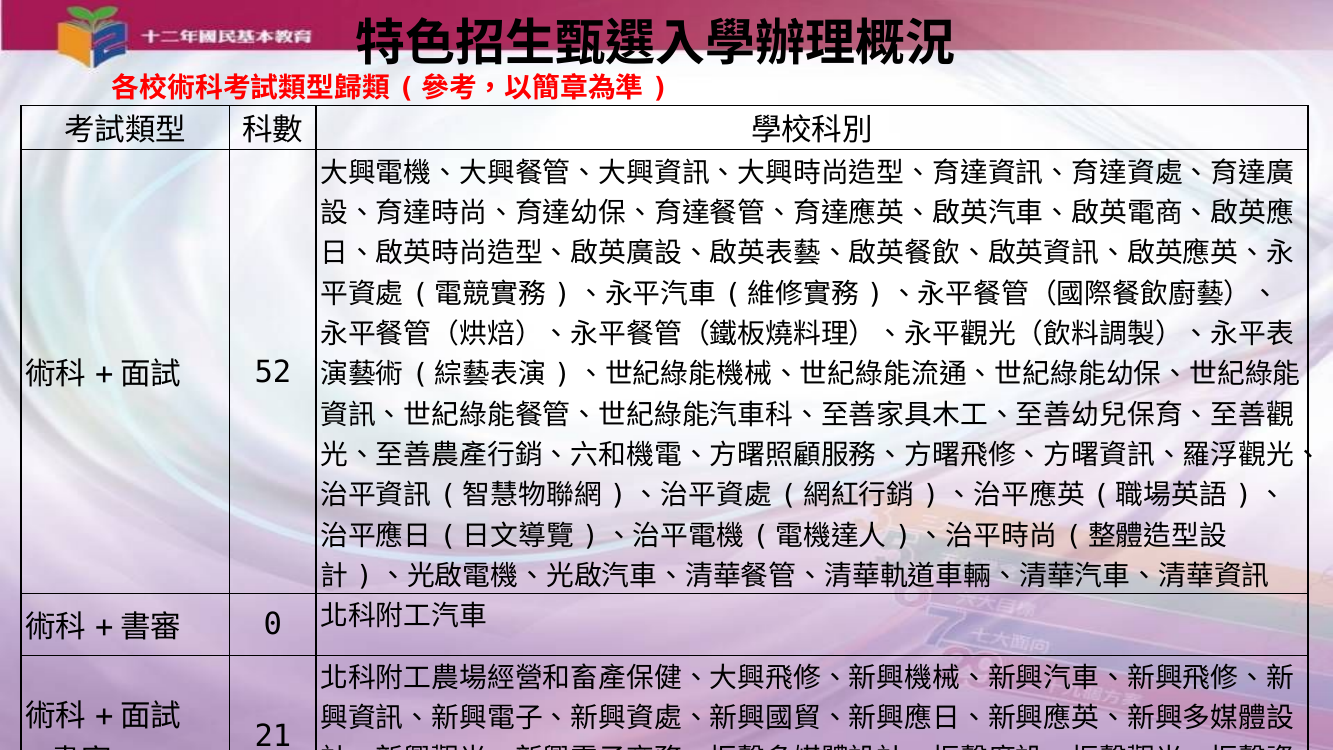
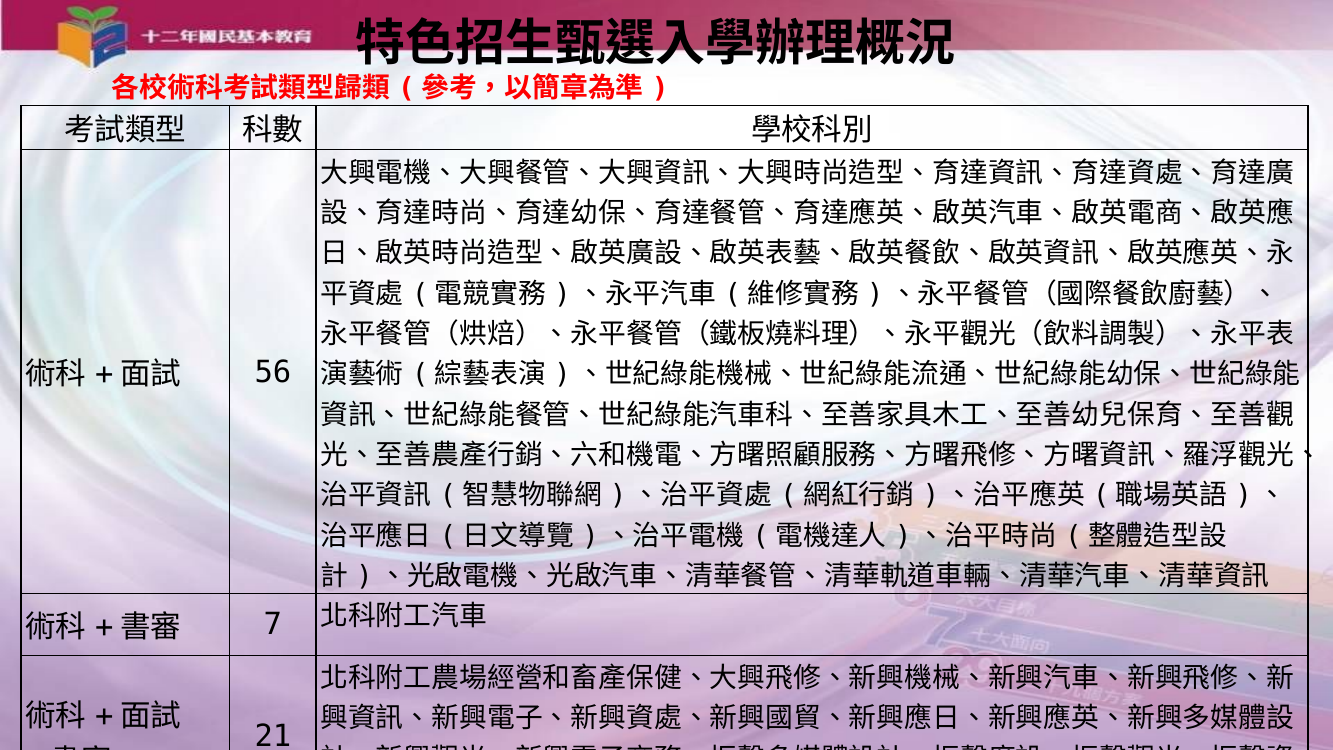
52: 52 -> 56
0: 0 -> 7
